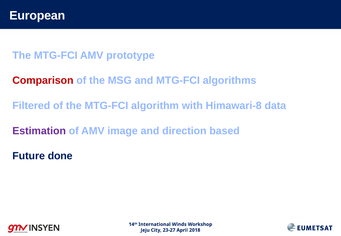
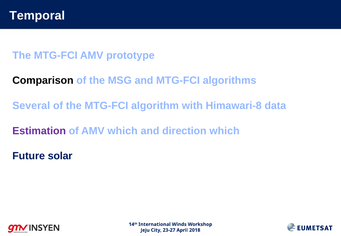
European: European -> Temporal
Comparison colour: red -> black
Filtered: Filtered -> Several
AMV image: image -> which
direction based: based -> which
done: done -> solar
